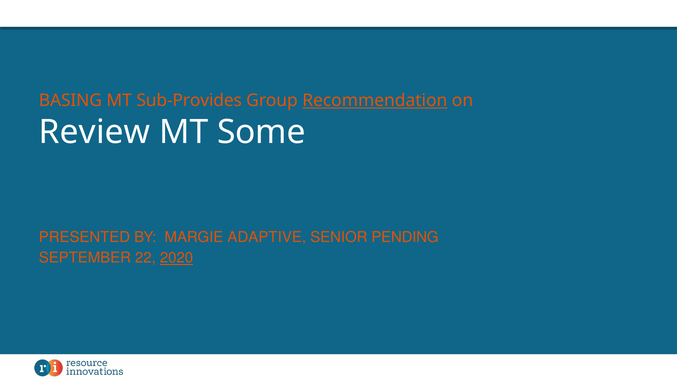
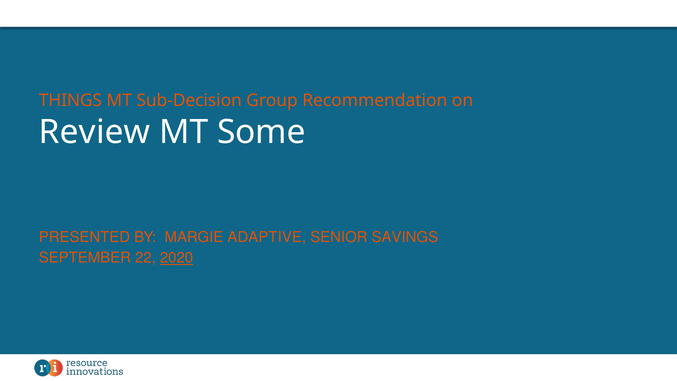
BASING: BASING -> THINGS
Sub-Provides: Sub-Provides -> Sub-Decision
Recommendation underline: present -> none
PENDING: PENDING -> SAVINGS
